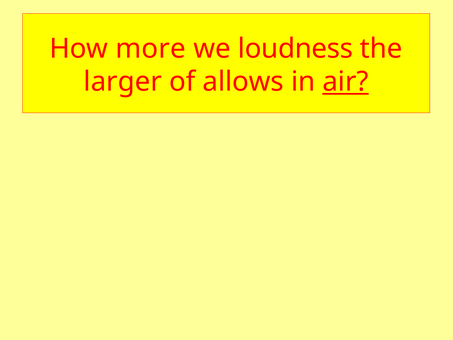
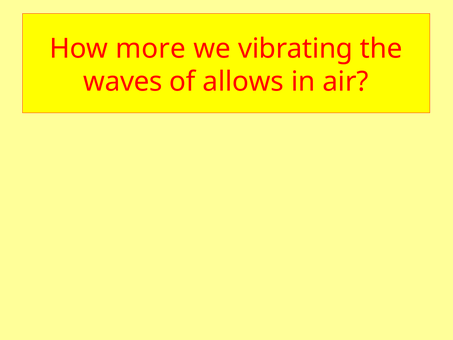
loudness: loudness -> vibrating
larger: larger -> waves
air underline: present -> none
